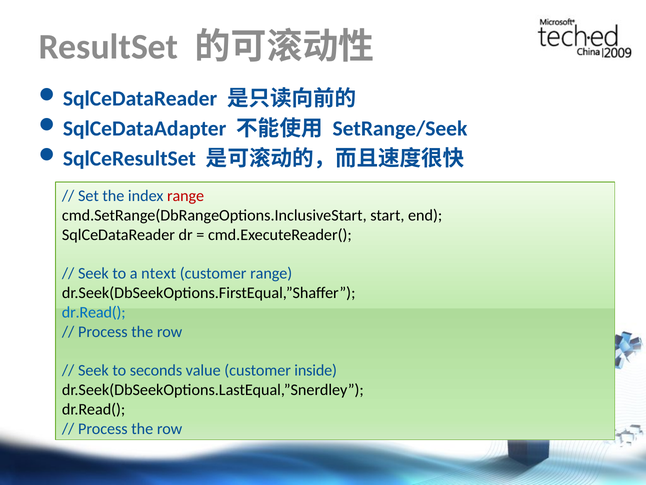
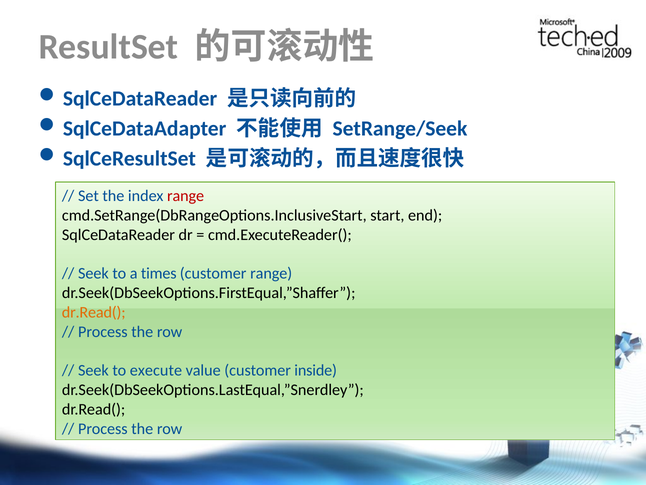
ntext: ntext -> times
dr.Read( at (94, 312) colour: blue -> orange
seconds: seconds -> execute
